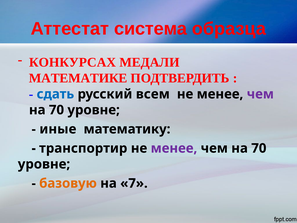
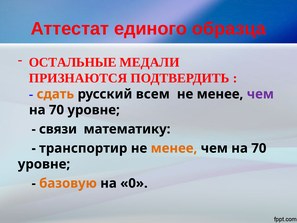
система: система -> единого
КОНКУРСАХ: КОНКУРСАХ -> ОСТАЛЬНЫЕ
МАТЕМАТИКЕ: МАТЕМАТИКЕ -> ПРИЗНАЮТСЯ
сдать colour: blue -> orange
иные: иные -> связи
менее at (174, 148) colour: purple -> orange
7: 7 -> 0
